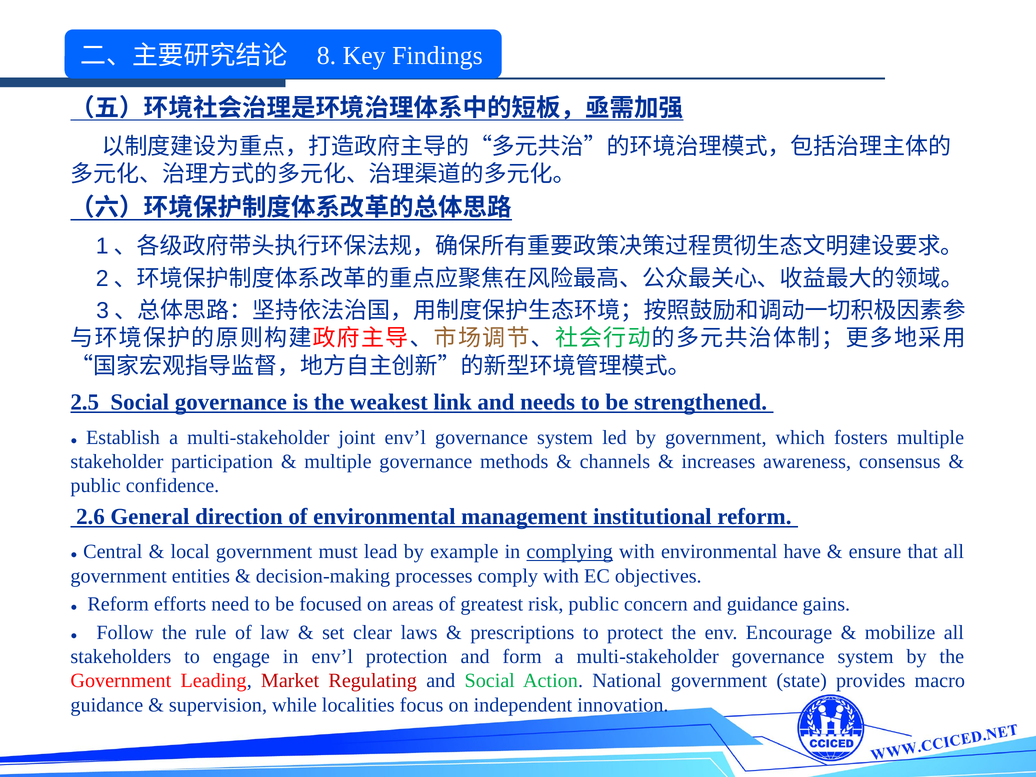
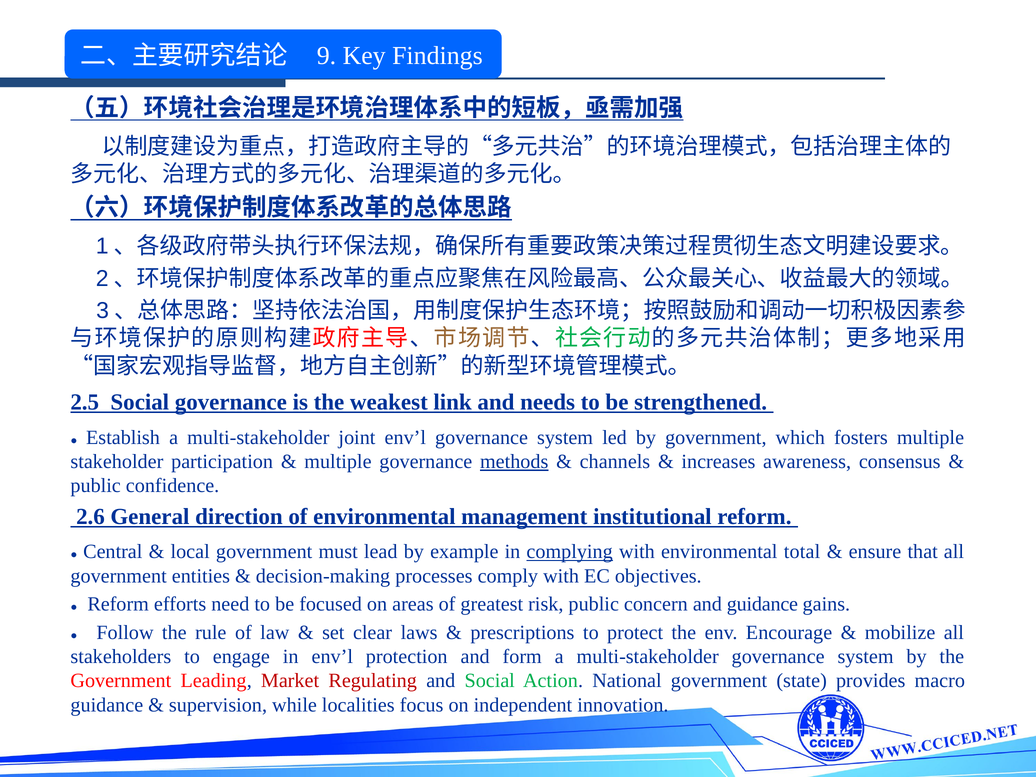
8: 8 -> 9
methods underline: none -> present
have: have -> total
